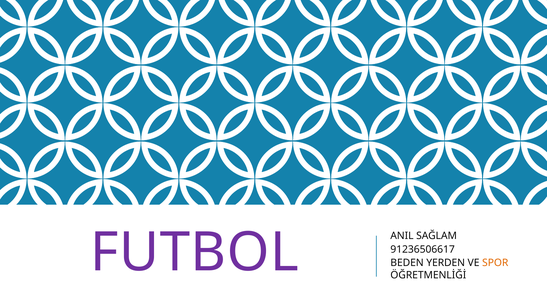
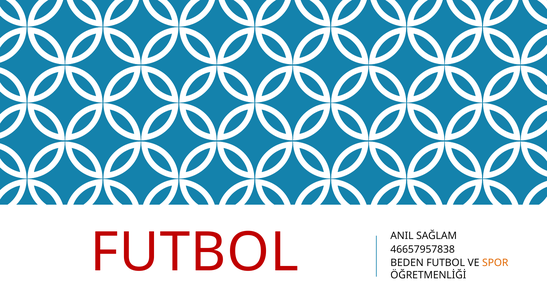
FUTBOL at (194, 253) colour: purple -> red
91236506617: 91236506617 -> 46657957838
BEDEN YERDEN: YERDEN -> FUTBOL
